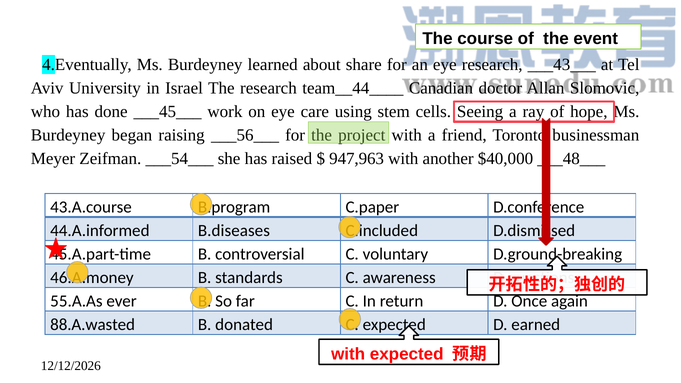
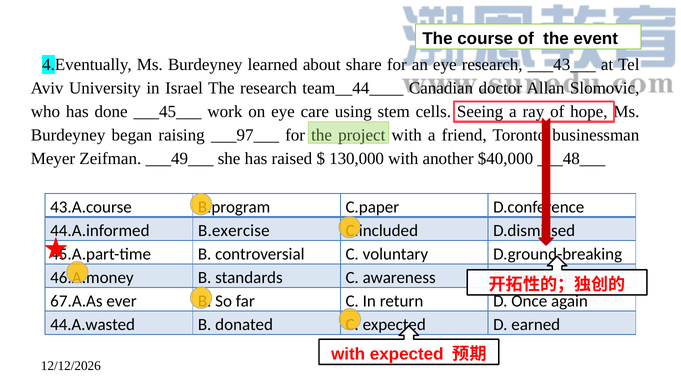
___56___: ___56___ -> ___97___
___54___: ___54___ -> ___49___
947,963: 947,963 -> 130,000
B.diseases: B.diseases -> B.exercise
55.A.As: 55.A.As -> 67.A.As
88.A.wasted: 88.A.wasted -> 44.A.wasted
